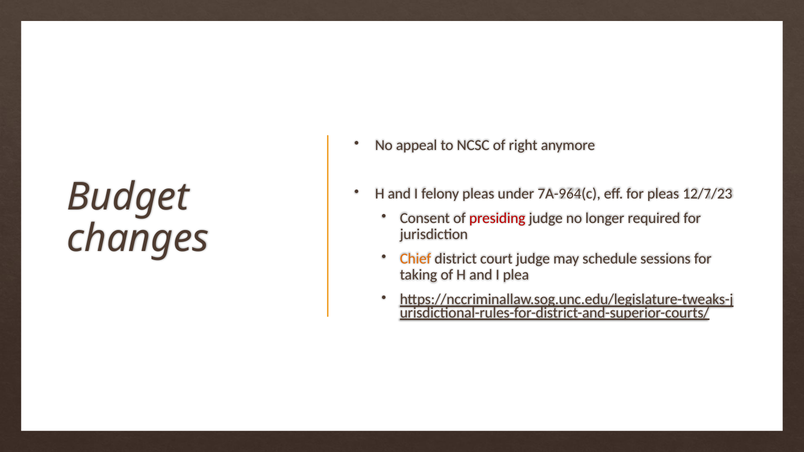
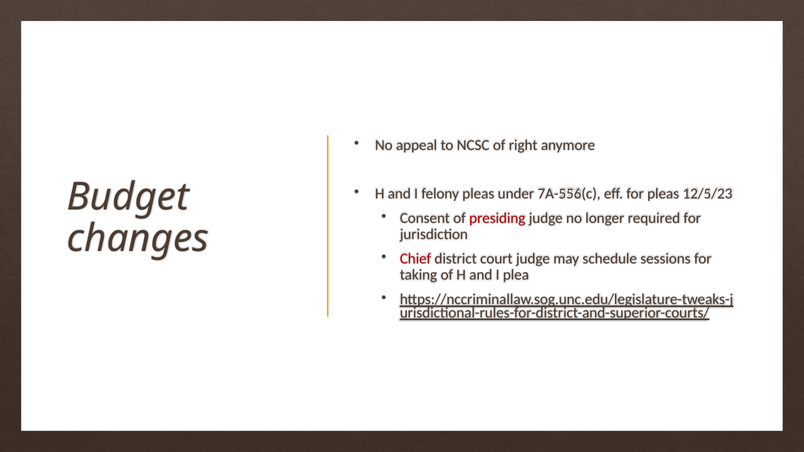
7A-964(c: 7A-964(c -> 7A-556(c
12/7/23: 12/7/23 -> 12/5/23
Chief colour: orange -> red
